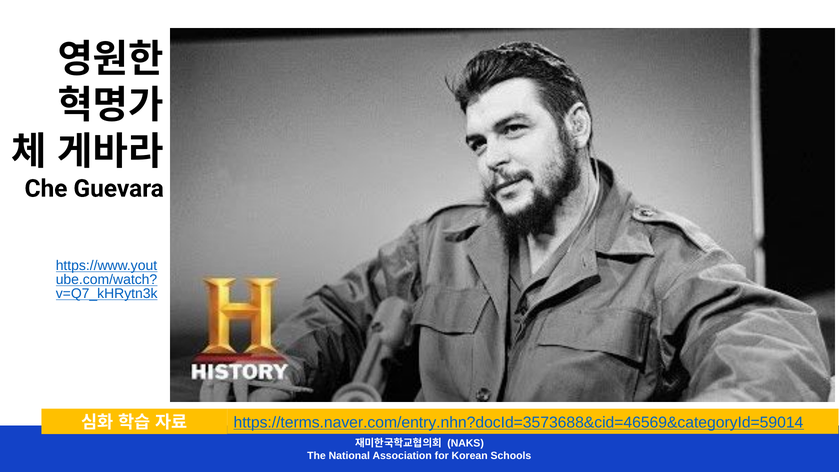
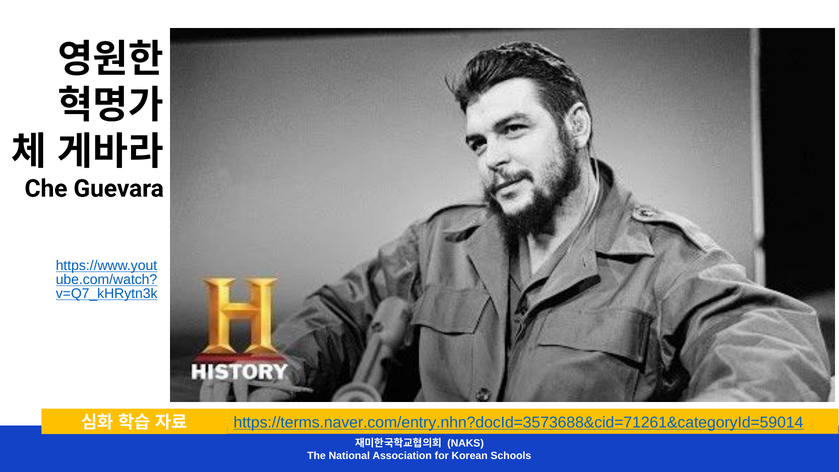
https://terms.naver.com/entry.nhn?docId=3573688&cid=46569&categoryId=59014: https://terms.naver.com/entry.nhn?docId=3573688&cid=46569&categoryId=59014 -> https://terms.naver.com/entry.nhn?docId=3573688&cid=71261&categoryId=59014
